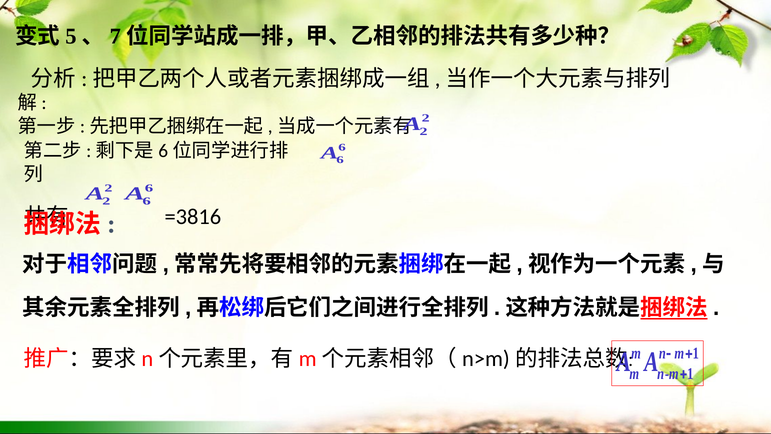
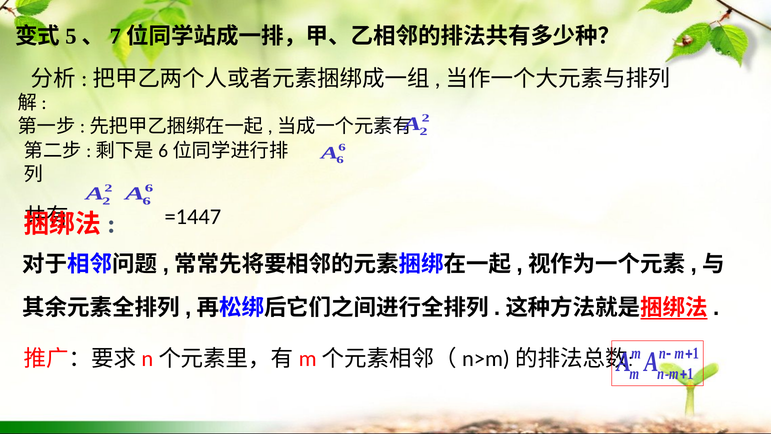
=3816: =3816 -> =1447
